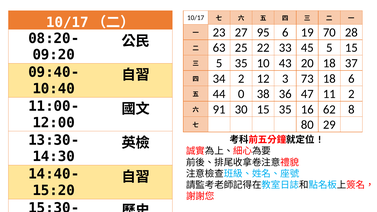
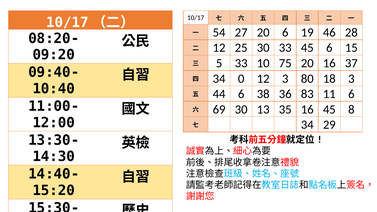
23: 23 -> 54
27 95: 95 -> 20
70: 70 -> 46
63 at (219, 48): 63 -> 12
25 22: 22 -> 30
45 5: 5 -> 6
5 35: 35 -> 33
43: 43 -> 75
20 18: 18 -> 16
34 2: 2 -> 0
73: 73 -> 80
18 6: 6 -> 3
44 0: 0 -> 6
47: 47 -> 83
11 2: 2 -> 6
91: 91 -> 69
30 15: 15 -> 13
16 62: 62 -> 45
80 at (307, 125): 80 -> 34
